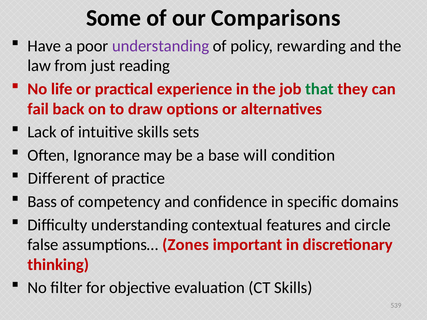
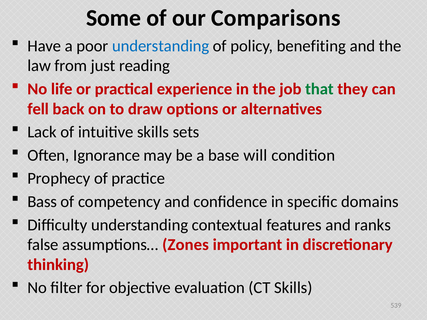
understanding at (161, 46) colour: purple -> blue
rewarding: rewarding -> benefiting
fail: fail -> fell
Different: Different -> Prophecy
circle: circle -> ranks
